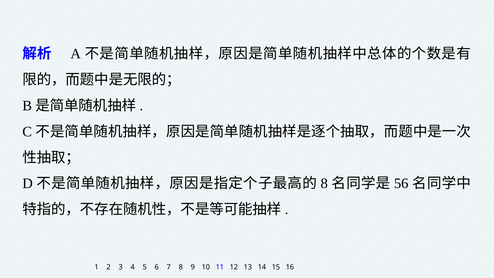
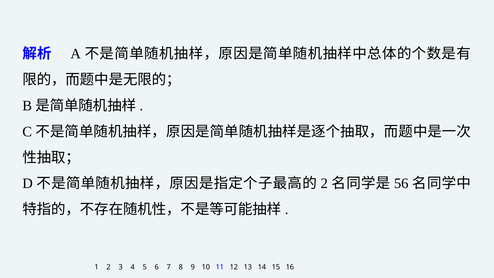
8 at (324, 183): 8 -> 2
